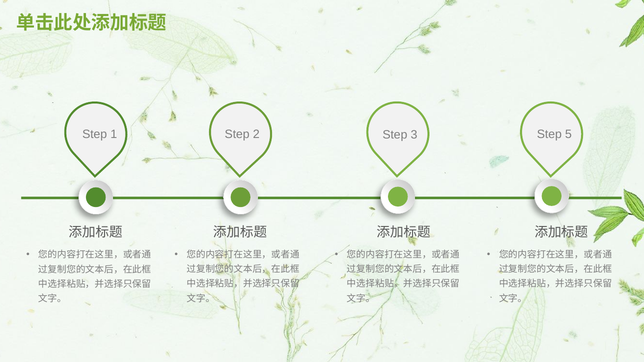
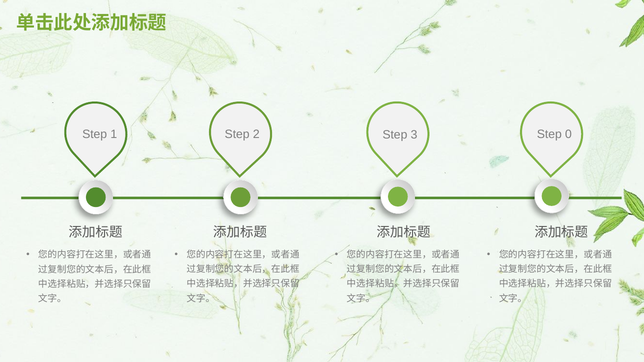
5: 5 -> 0
